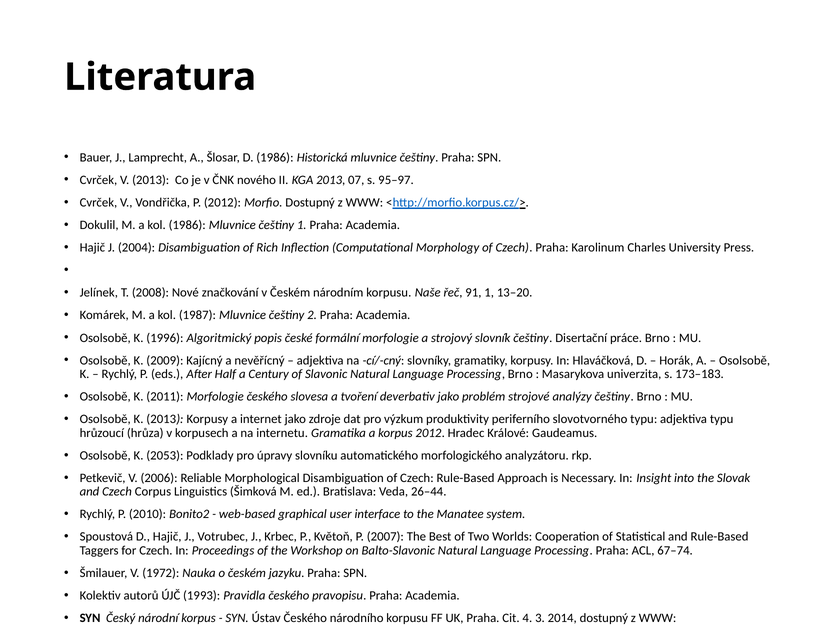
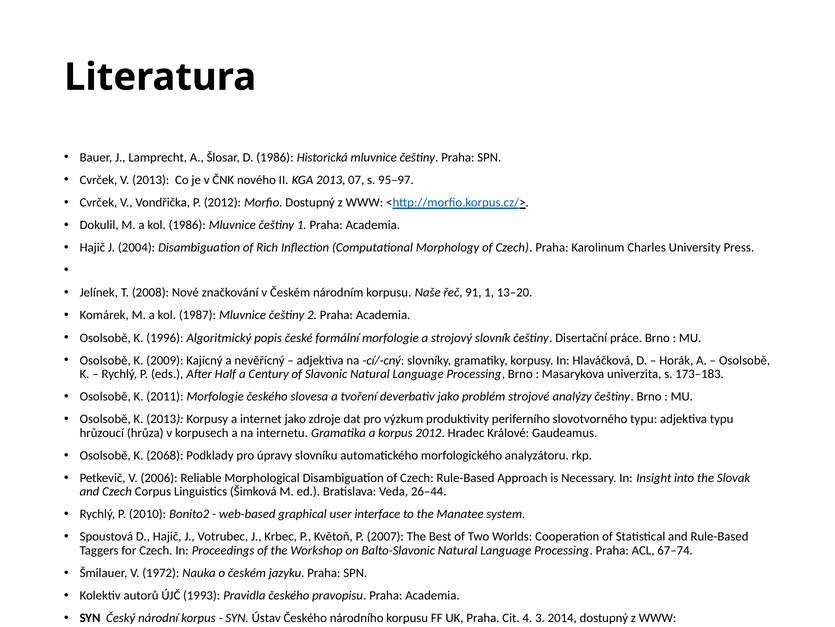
2053: 2053 -> 2068
